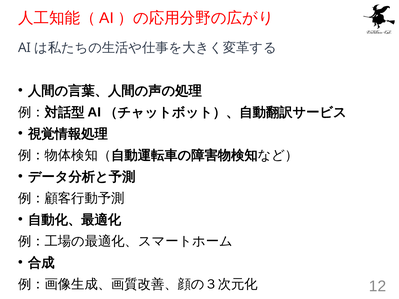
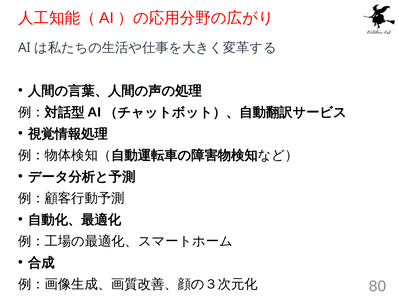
12: 12 -> 80
